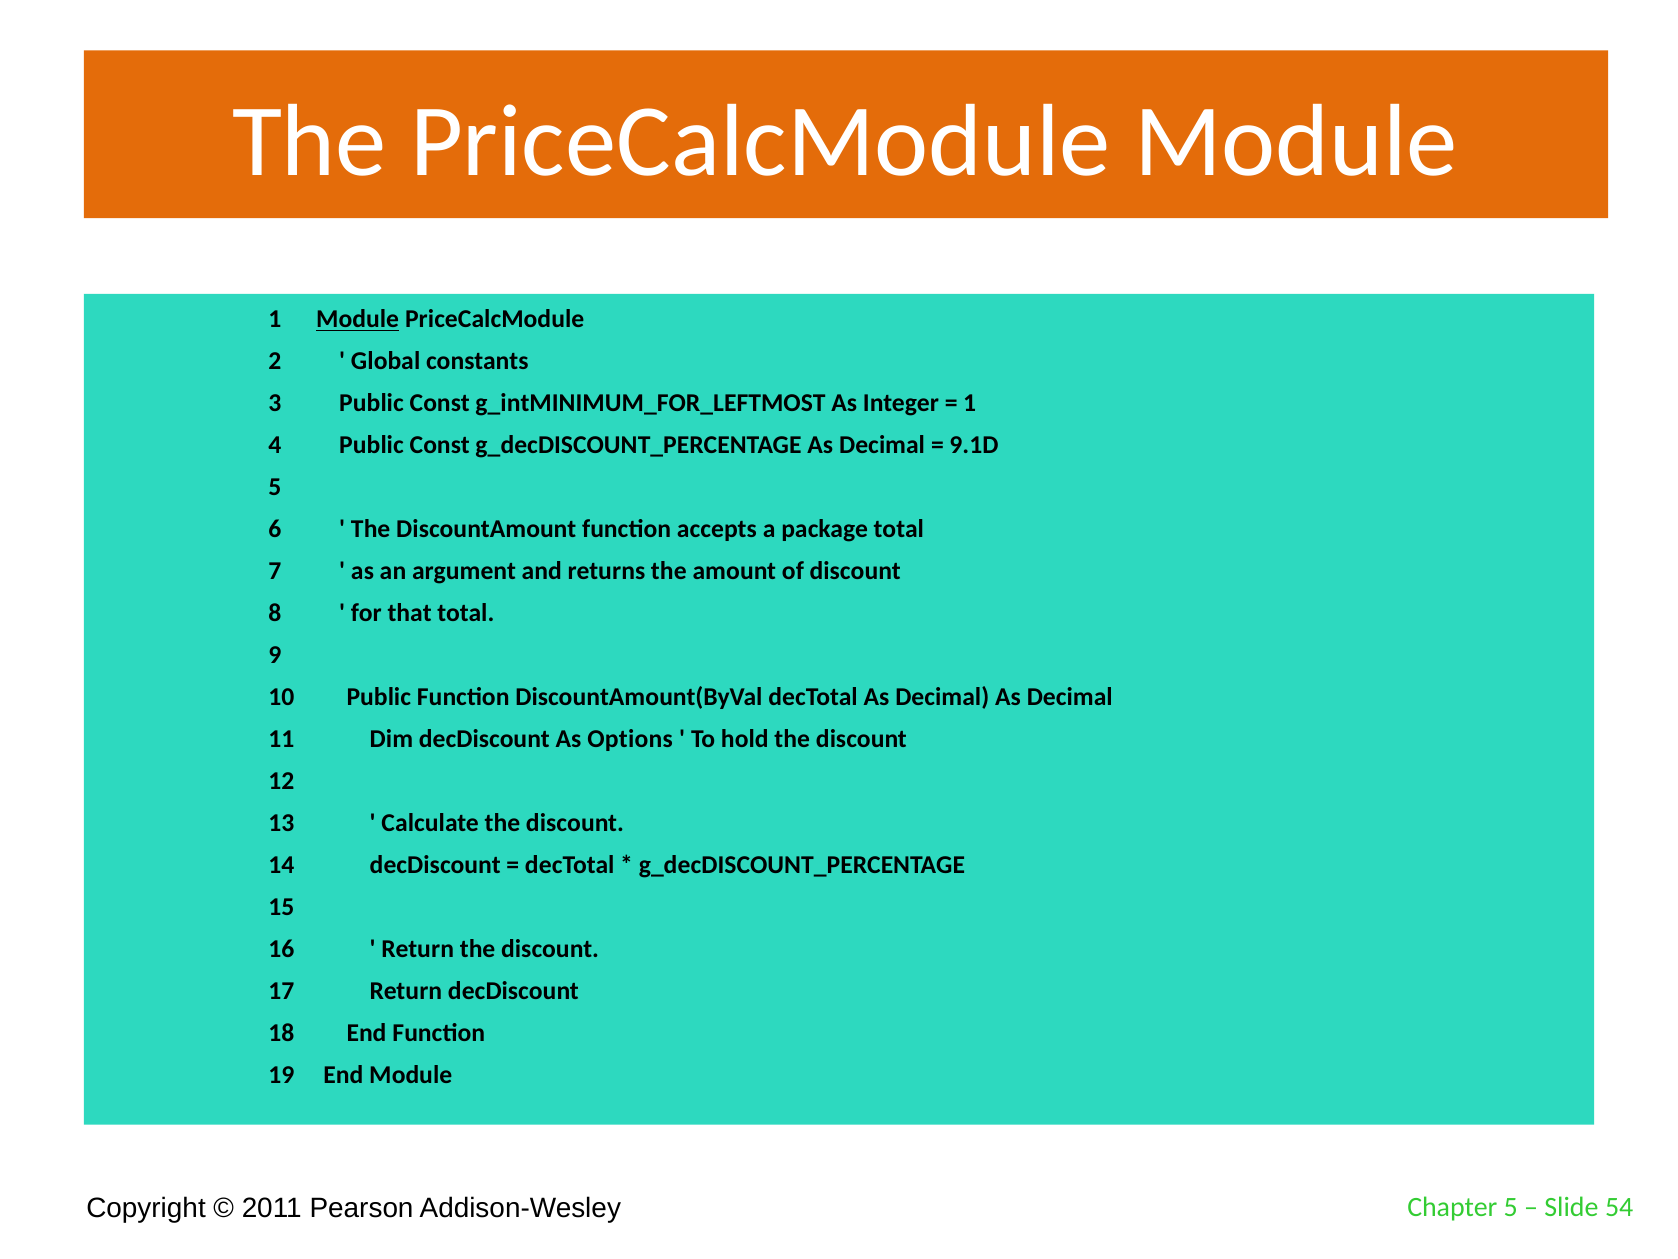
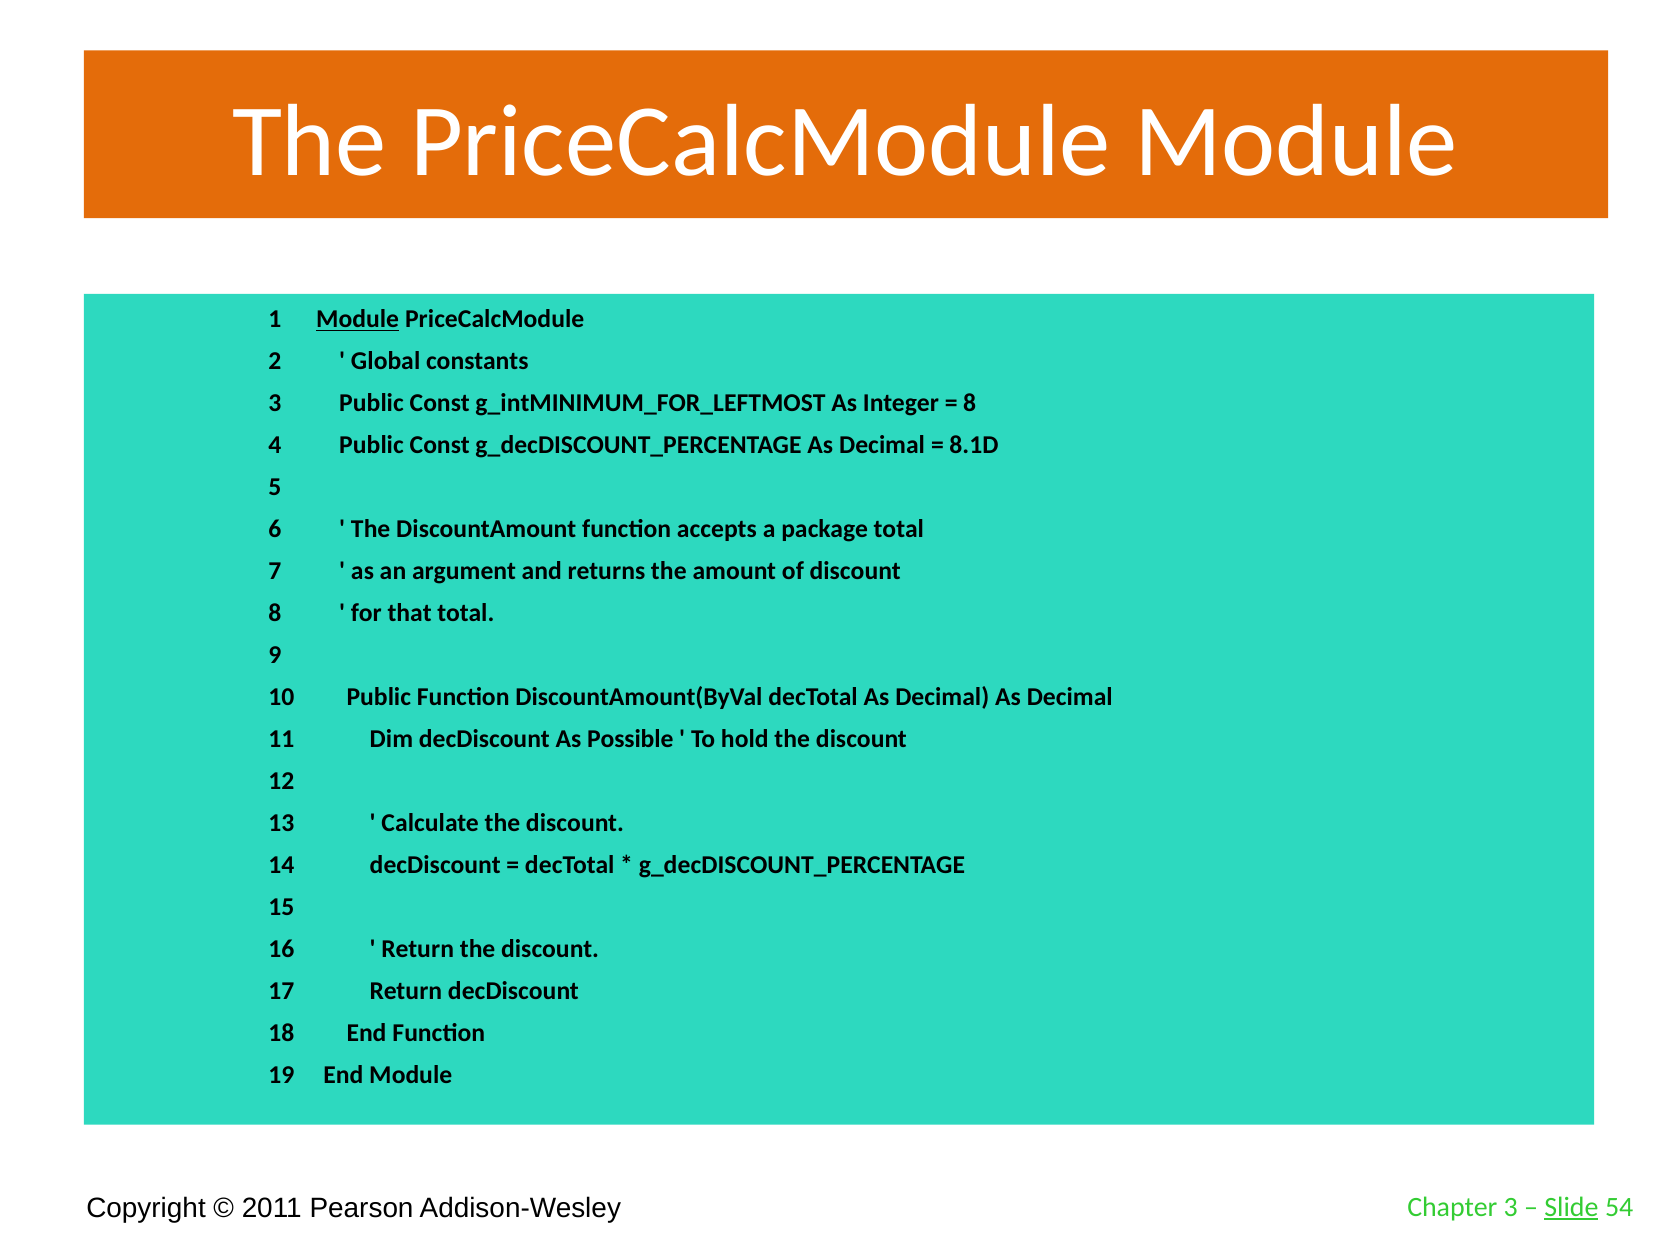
1 at (970, 403): 1 -> 8
9.1D: 9.1D -> 8.1D
Options: Options -> Possible
Chapter 5: 5 -> 3
Slide underline: none -> present
